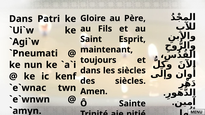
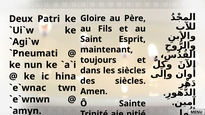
Dans at (21, 19): Dans -> Deux
kenf: kenf -> hina
